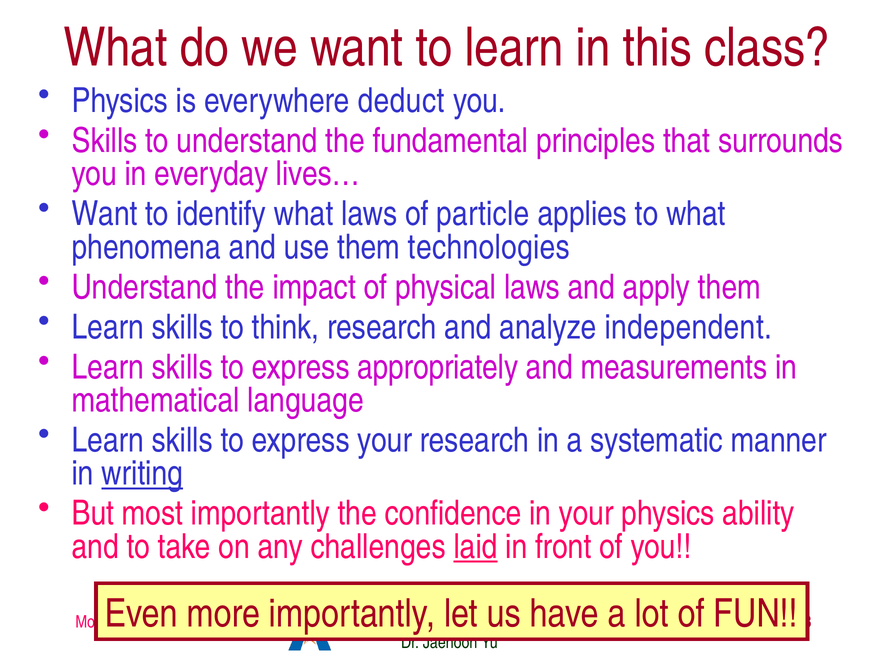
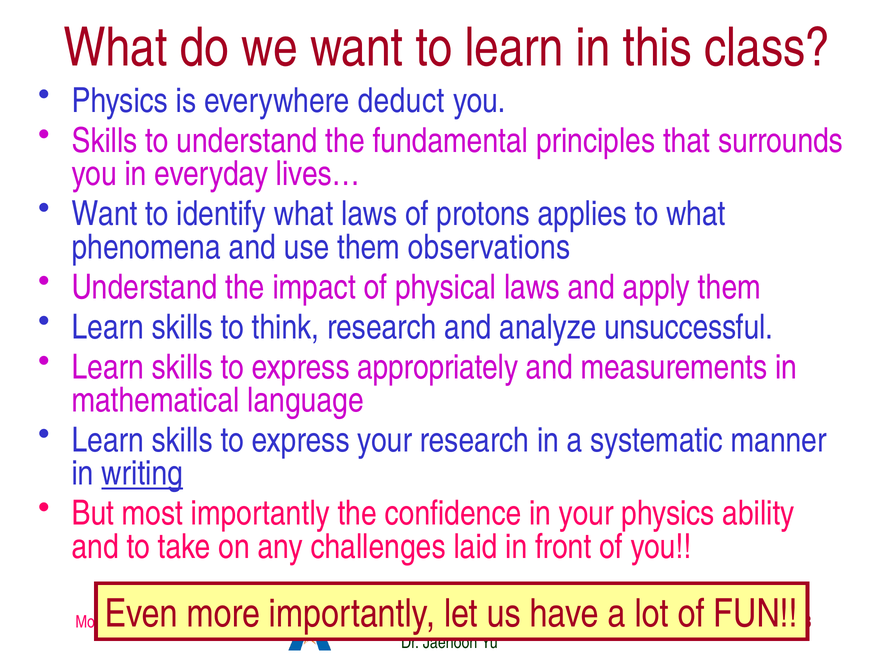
particle: particle -> protons
technologies: technologies -> observations
independent: independent -> unsuccessful
laid underline: present -> none
